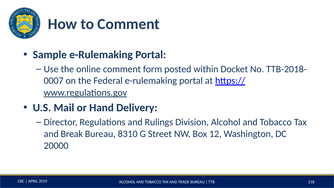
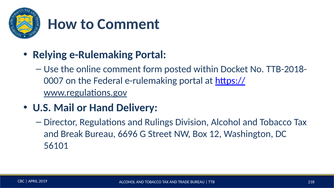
Sample: Sample -> Relying
8310: 8310 -> 6696
20000: 20000 -> 56101
